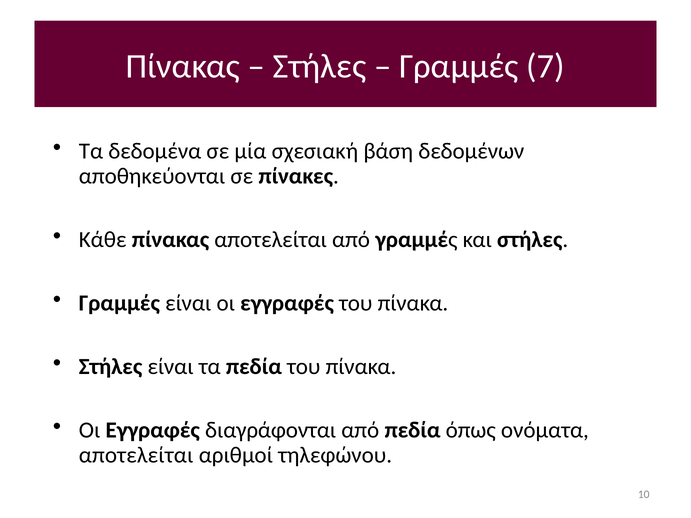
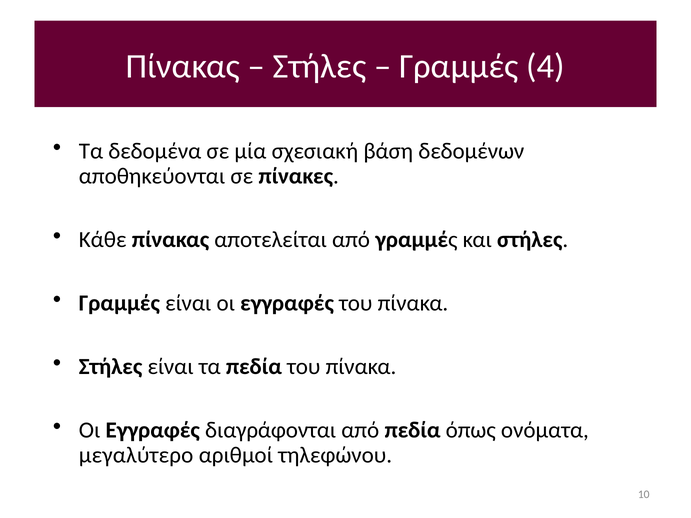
7: 7 -> 4
αποτελείται at (136, 455): αποτελείται -> μεγαλύτερο
